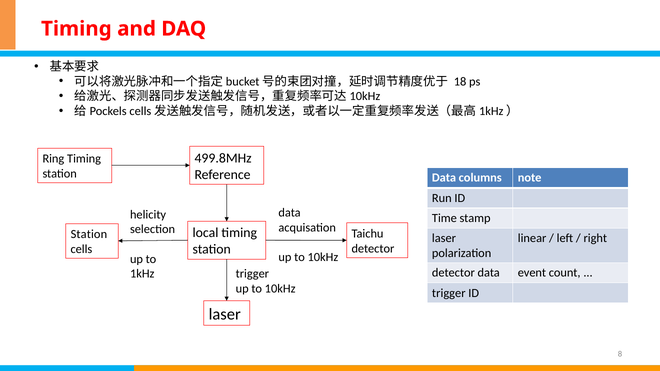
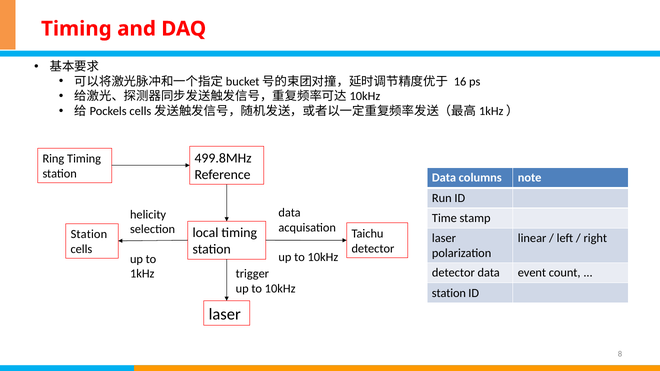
18: 18 -> 16
trigger at (449, 293): trigger -> station
